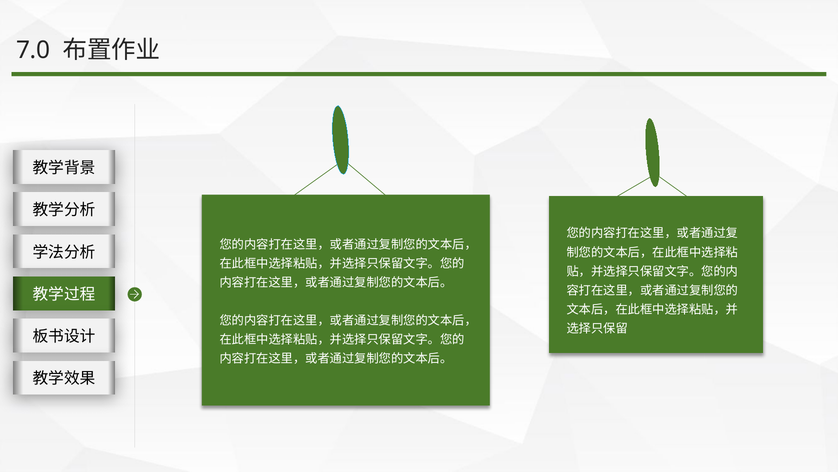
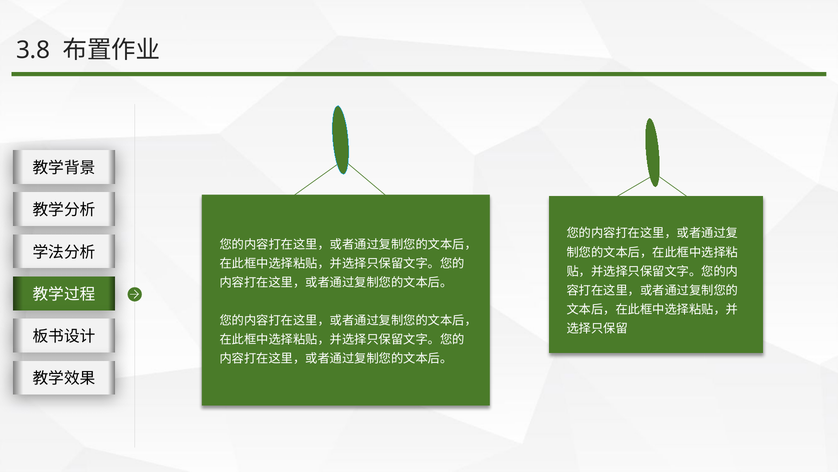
7.0: 7.0 -> 3.8
